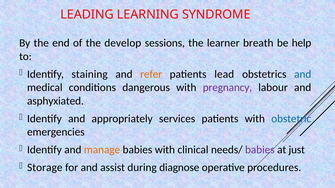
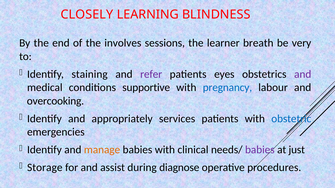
LEADING: LEADING -> CLOSELY
SYNDROME: SYNDROME -> BLINDNESS
develop: develop -> involves
help: help -> very
refer colour: orange -> purple
lead: lead -> eyes
and at (303, 74) colour: blue -> purple
dangerous: dangerous -> supportive
pregnancy colour: purple -> blue
asphyxiated: asphyxiated -> overcooking
